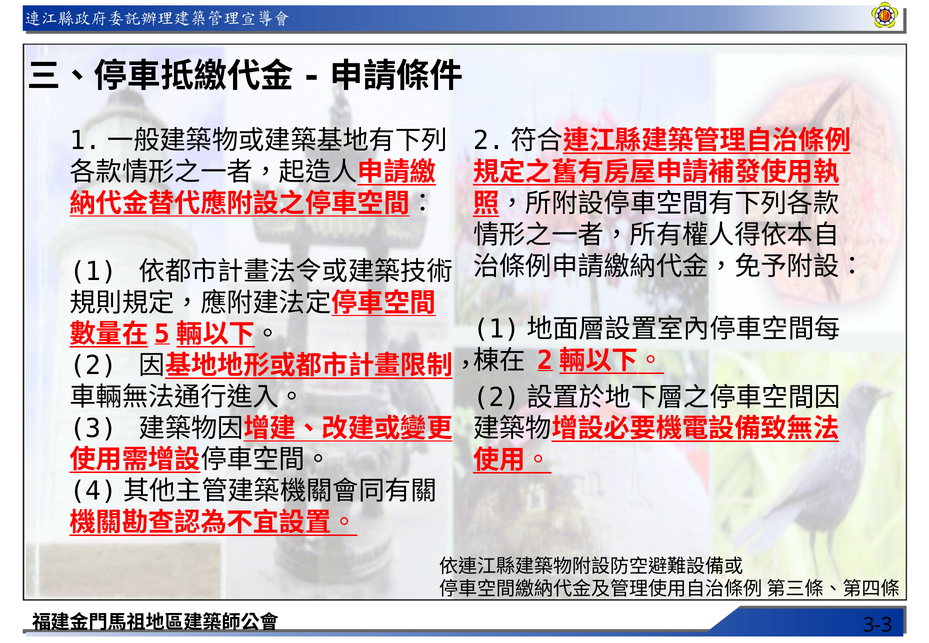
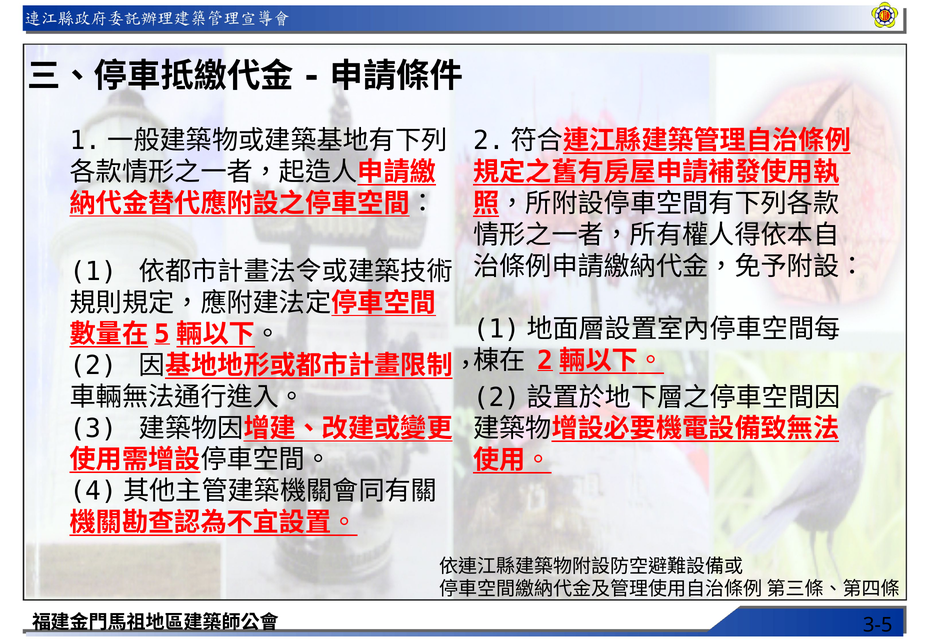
3-3: 3-3 -> 3-5
